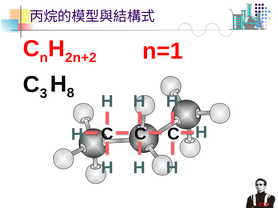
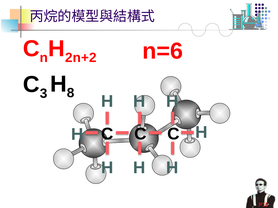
n=1: n=1 -> n=6
